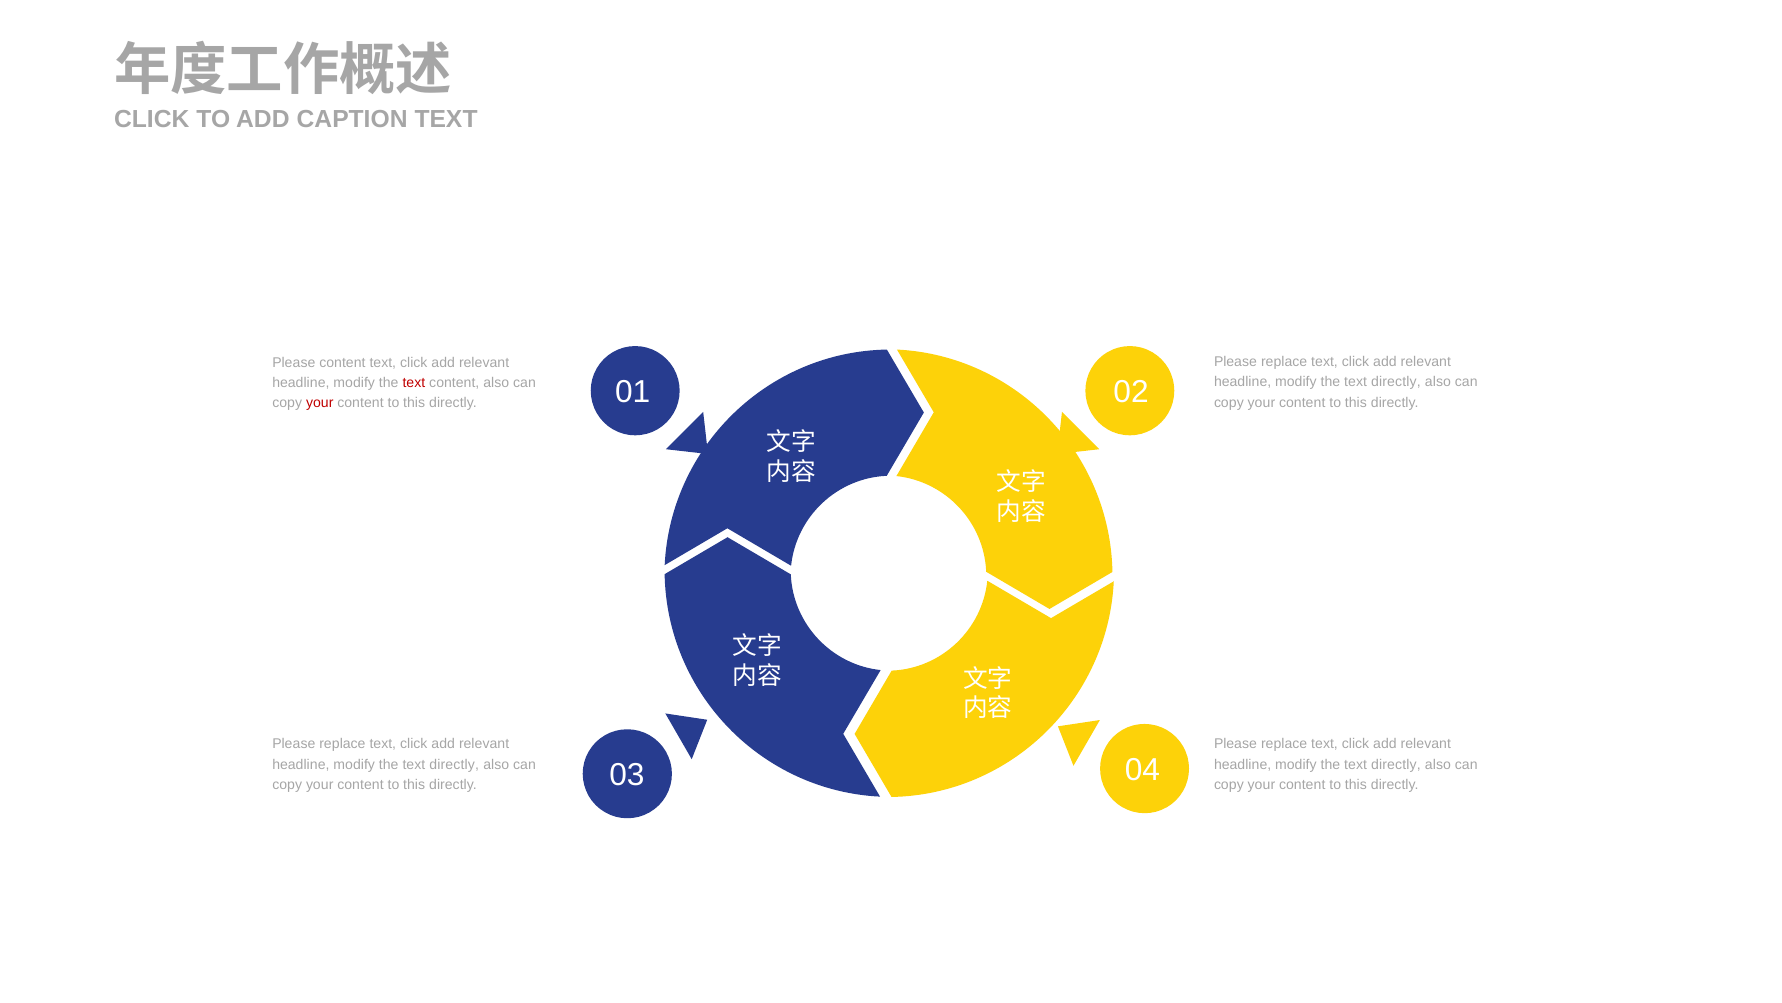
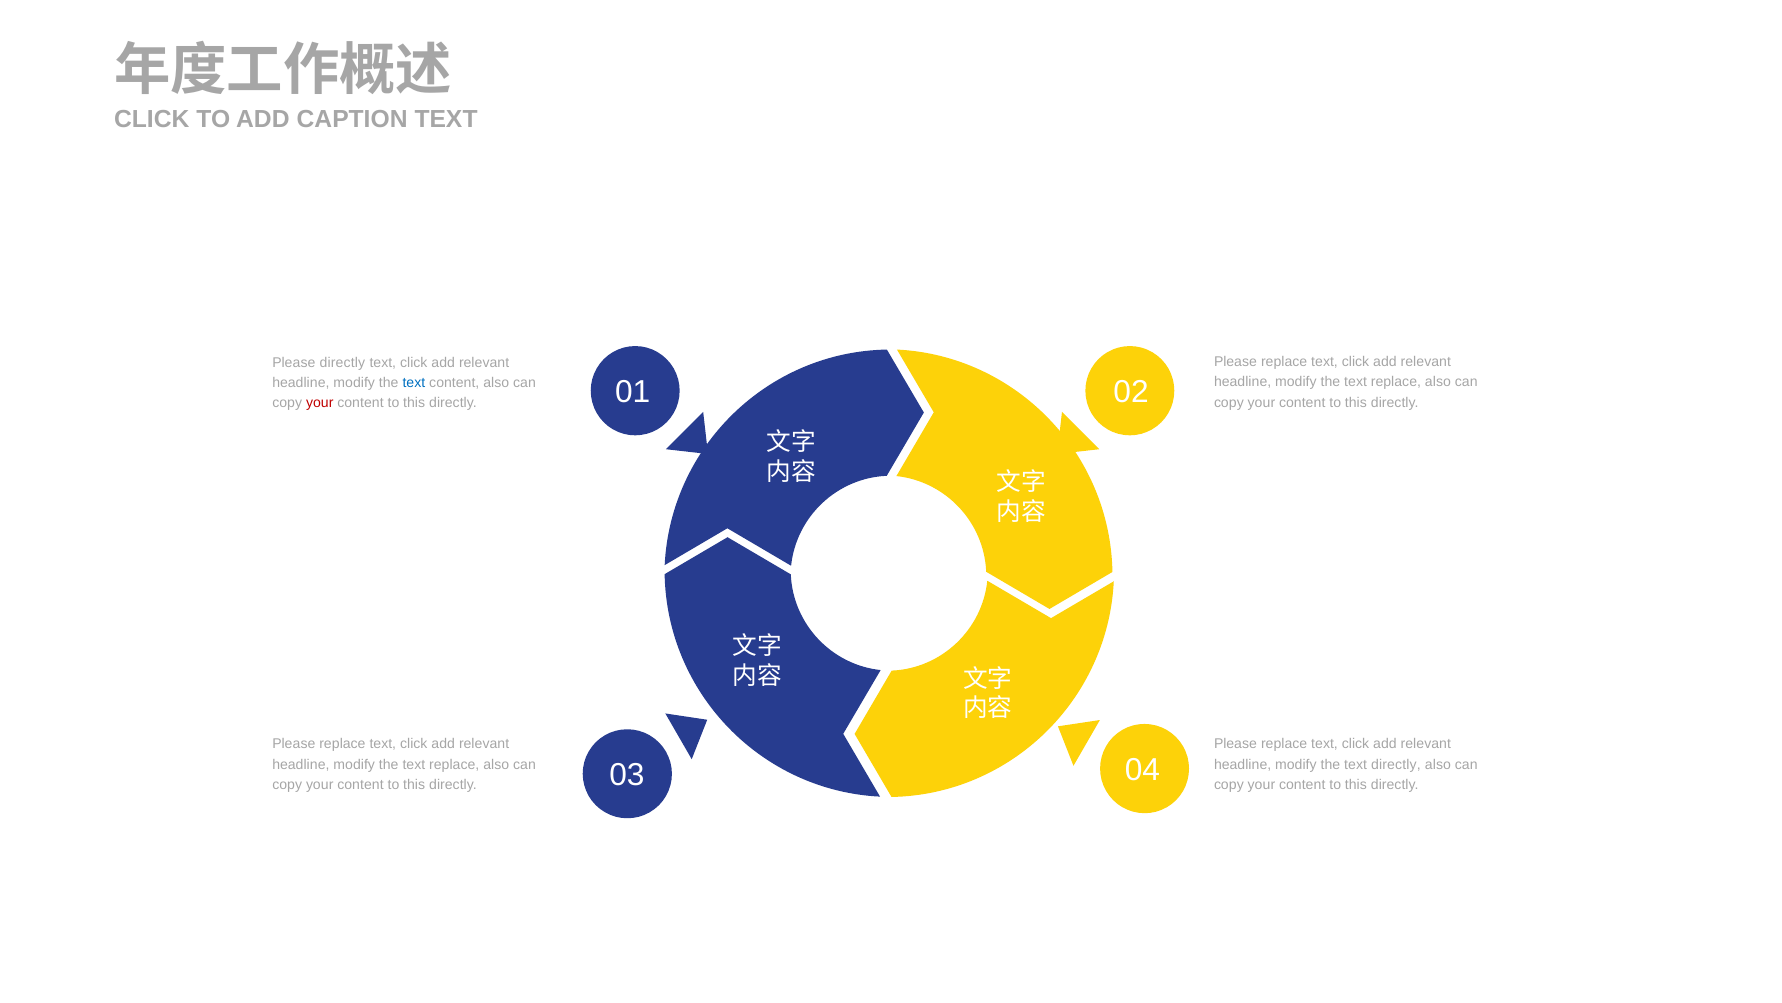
Please content: content -> directly
directly at (1396, 382): directly -> replace
text at (414, 383) colour: red -> blue
directly at (454, 764): directly -> replace
